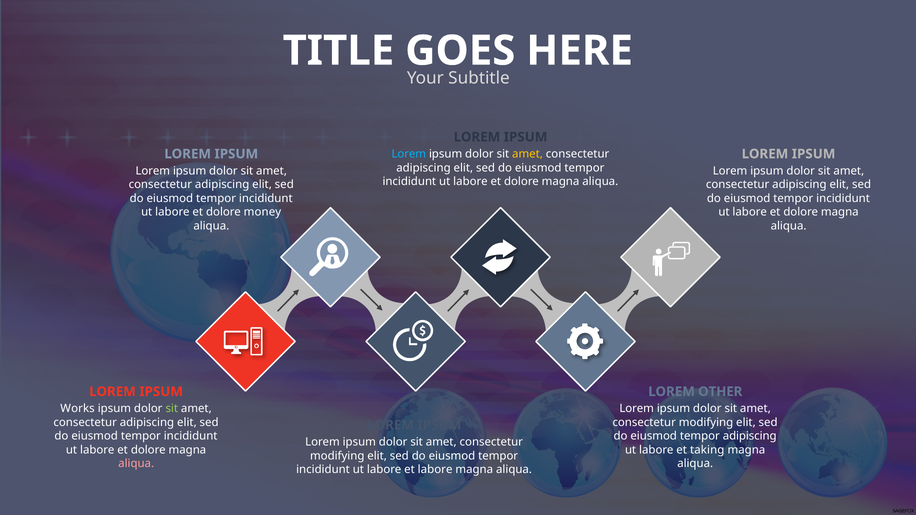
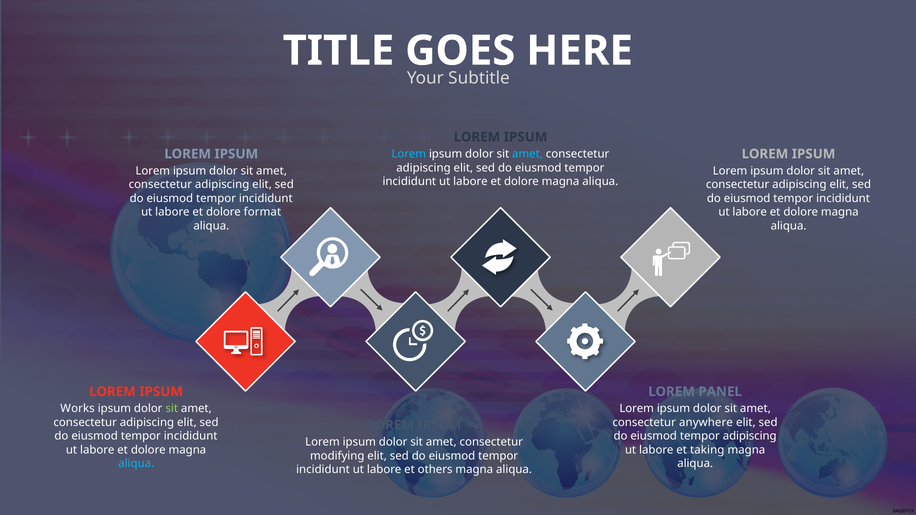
amet at (528, 154) colour: yellow -> light blue
money: money -> format
OTHER: OTHER -> PANEL
modifying at (706, 423): modifying -> anywhere
aliqua at (136, 464) colour: pink -> light blue
et labore: labore -> others
